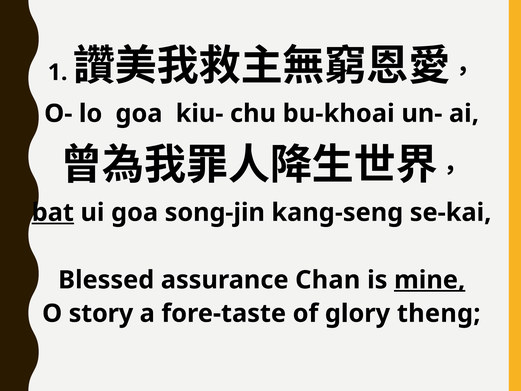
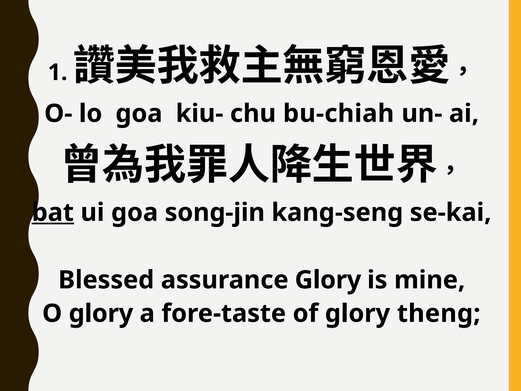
bu-khoai: bu-khoai -> bu-chiah
assurance Chan: Chan -> Glory
mine underline: present -> none
O story: story -> glory
